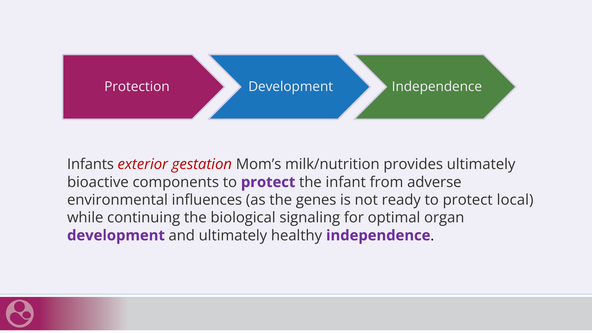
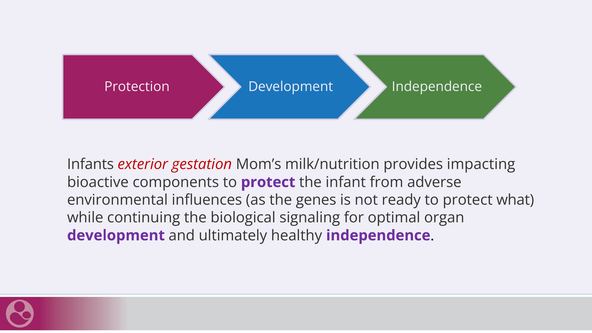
provides ultimately: ultimately -> impacting
local: local -> what
